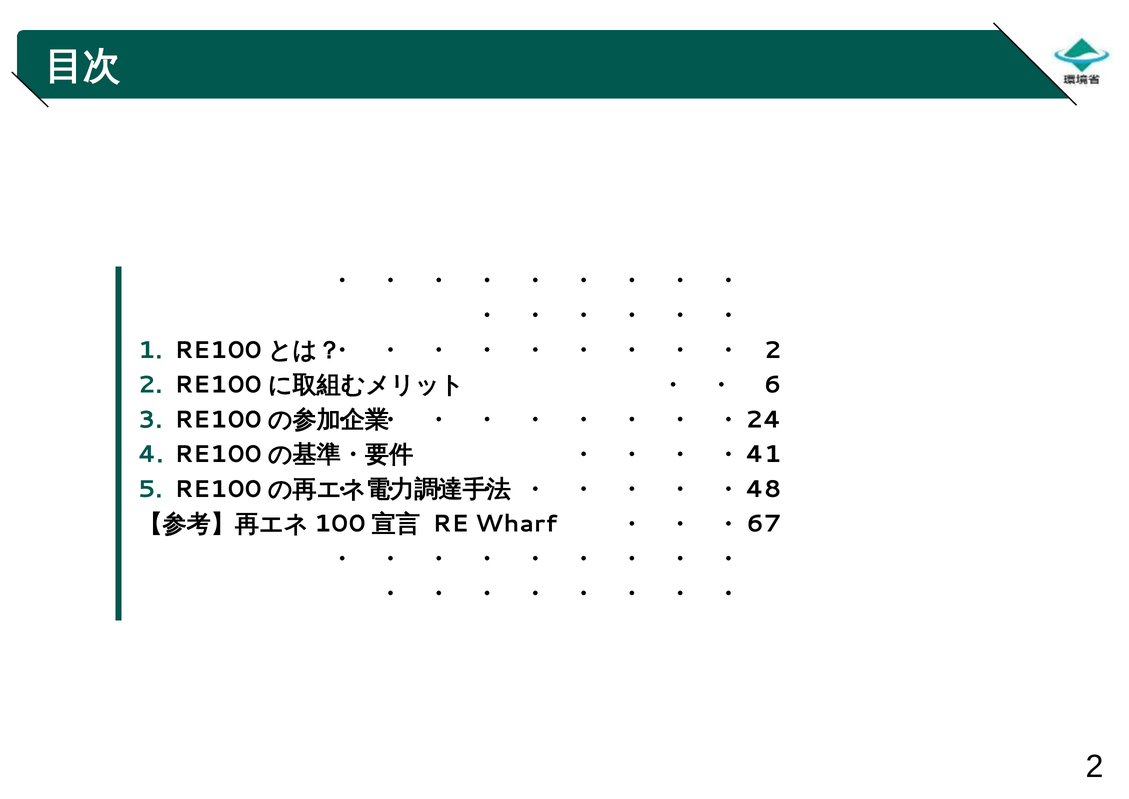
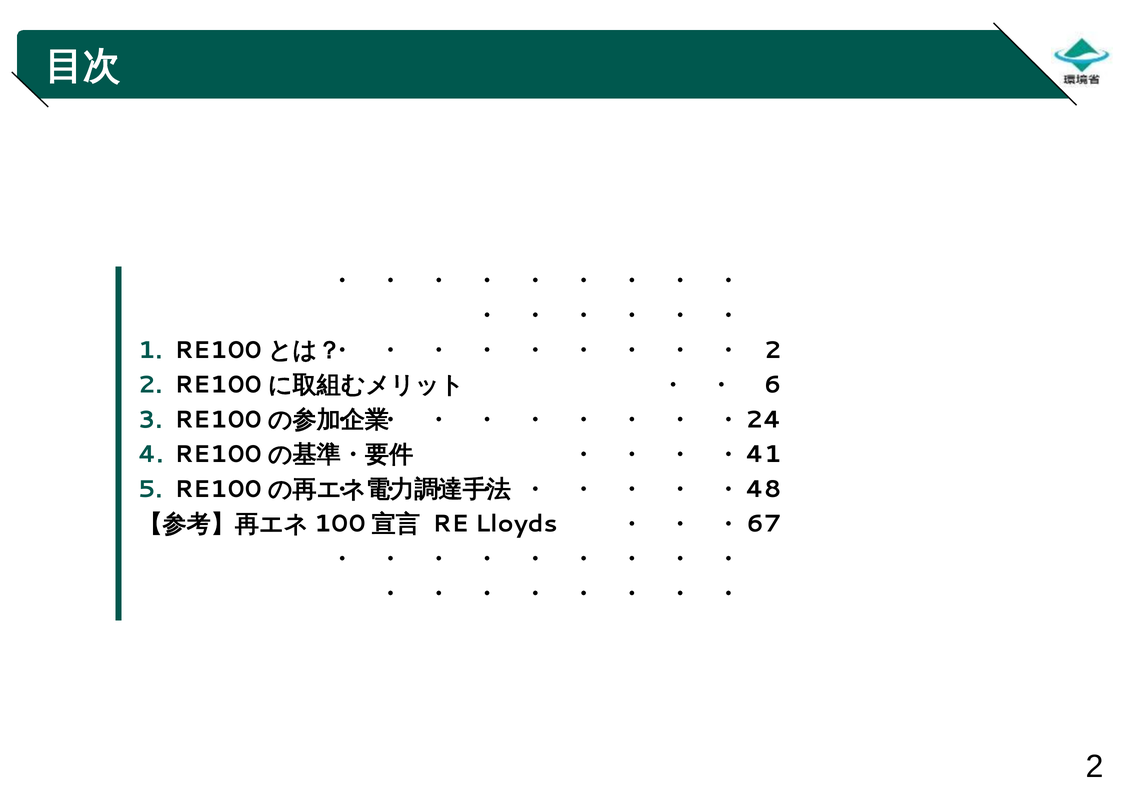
Wharf: Wharf -> Lloyds
